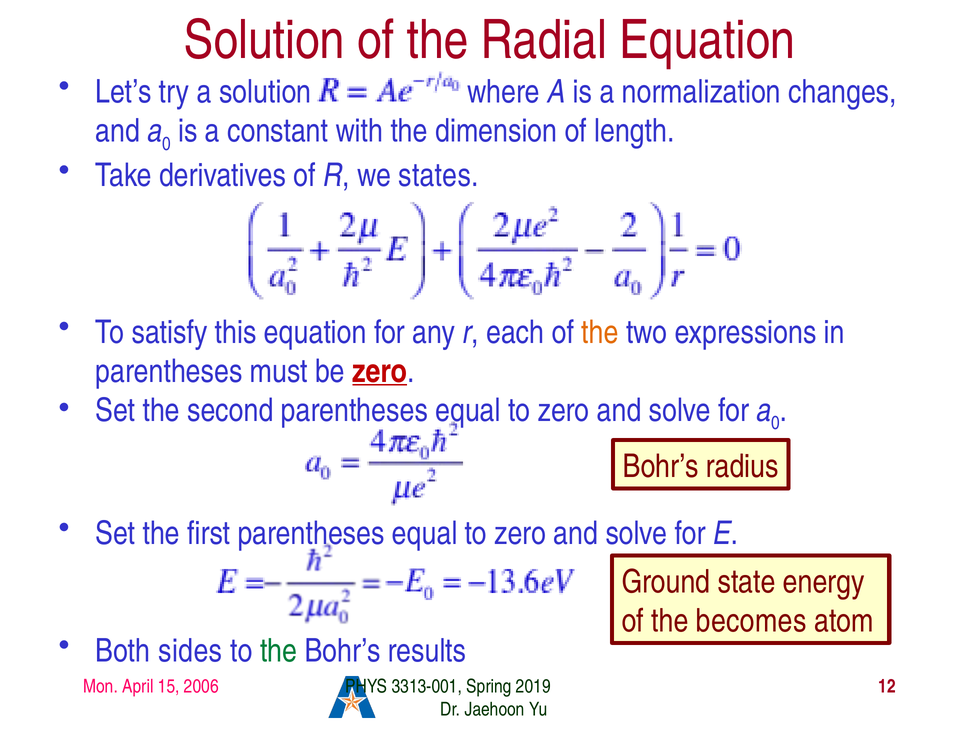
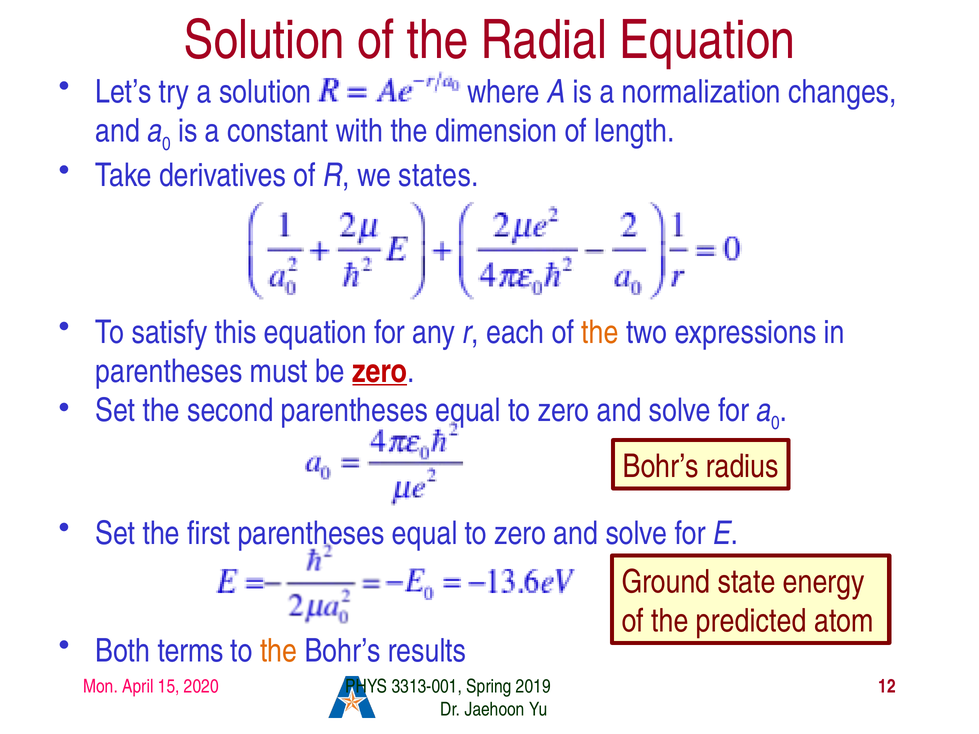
becomes: becomes -> predicted
sides: sides -> terms
the at (279, 651) colour: green -> orange
2006: 2006 -> 2020
